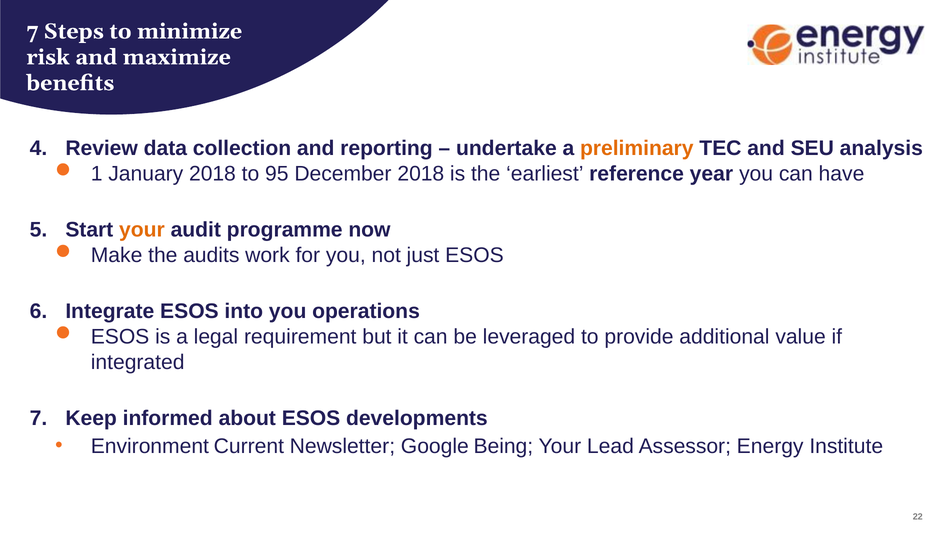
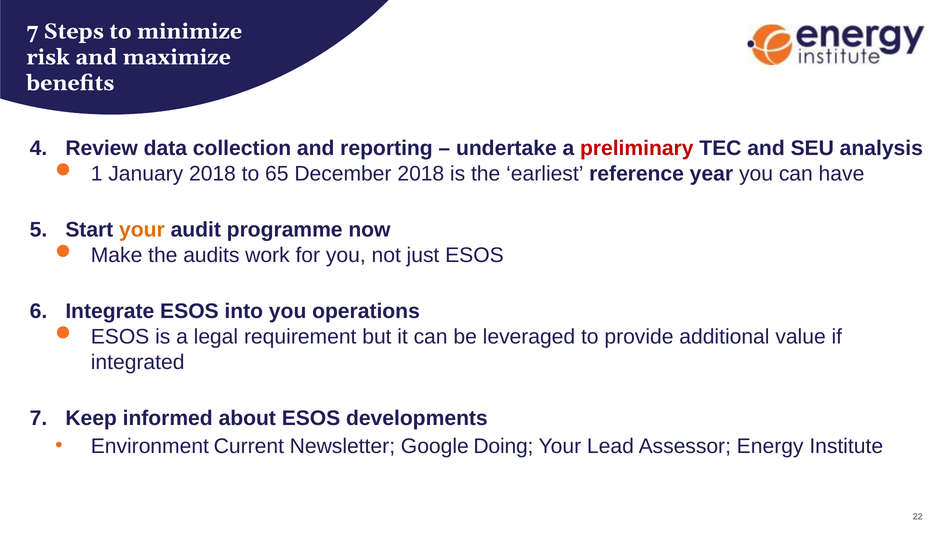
preliminary colour: orange -> red
95: 95 -> 65
Being: Being -> Doing
